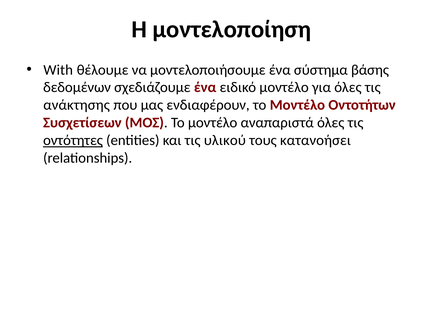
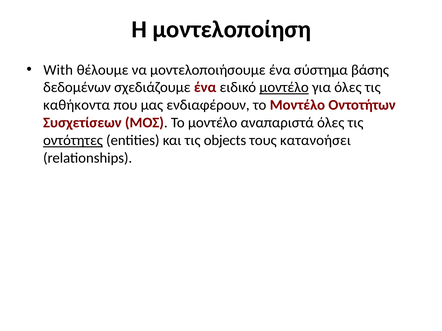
μοντέλο at (284, 88) underline: none -> present
ανάκτησης: ανάκτησης -> καθήκοντα
υλικού: υλικού -> objects
